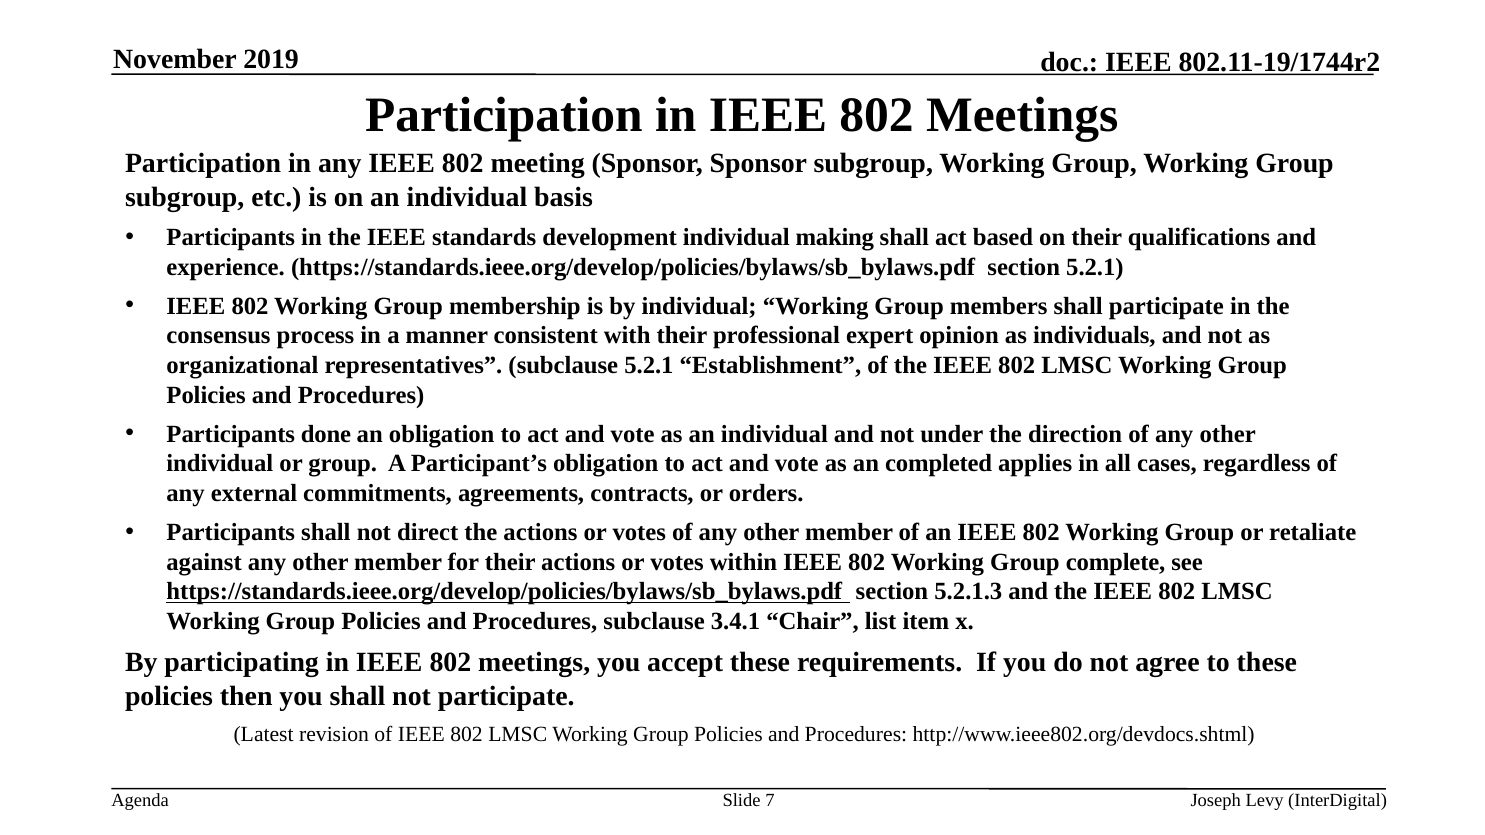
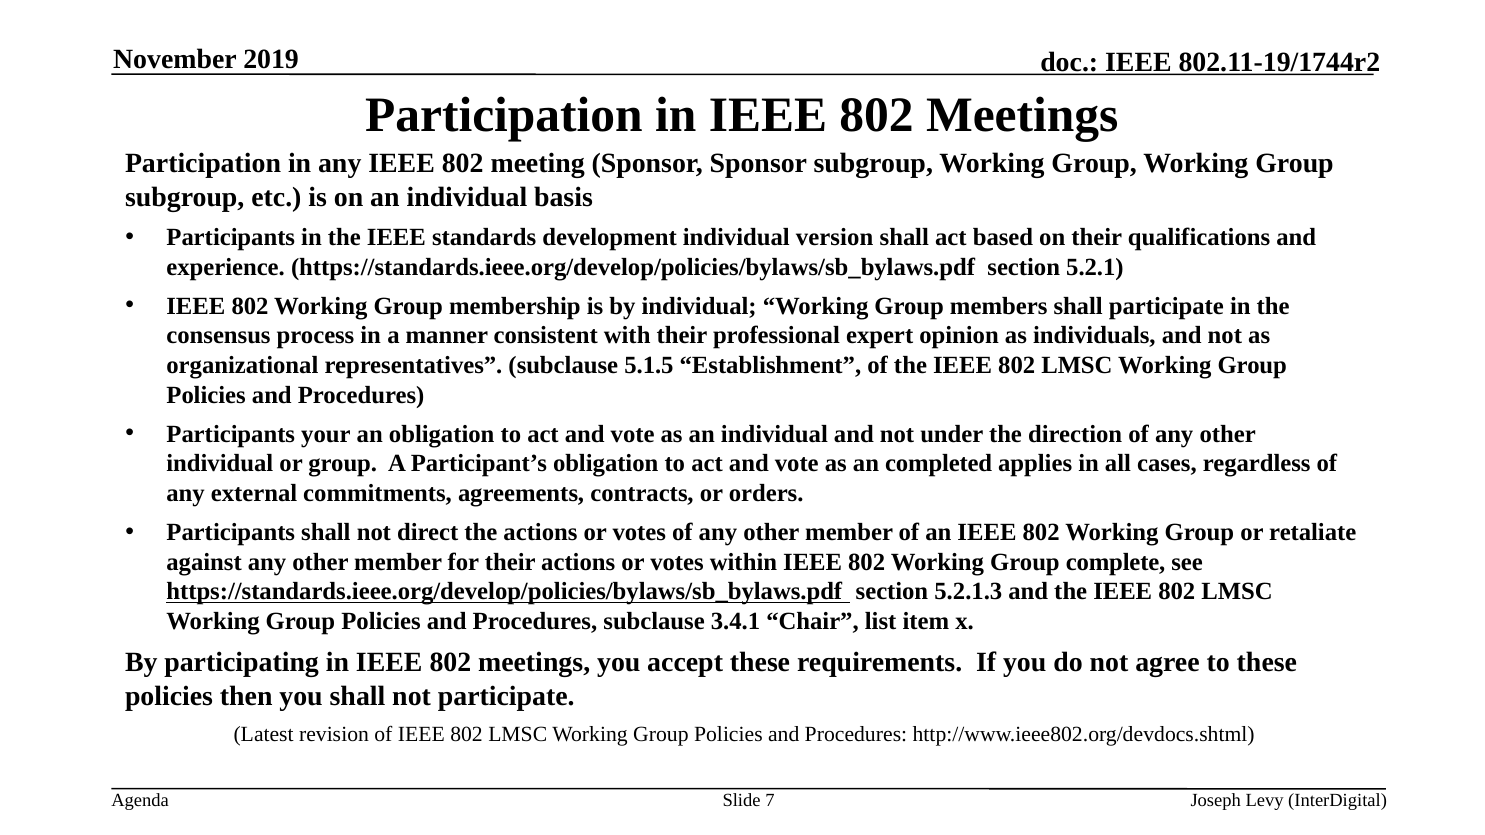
making: making -> version
subclause 5.2.1: 5.2.1 -> 5.1.5
done: done -> your
